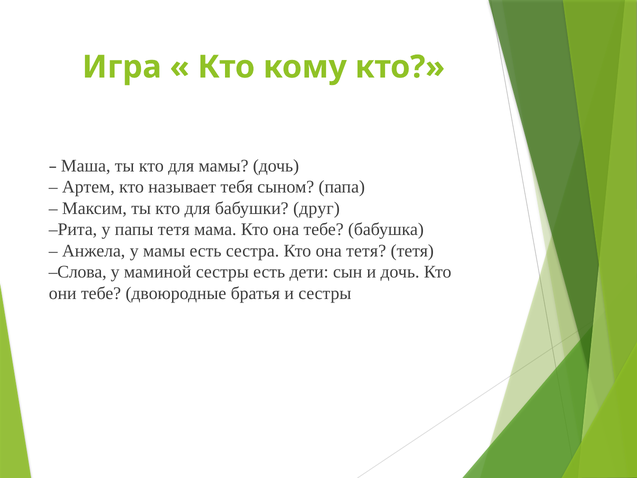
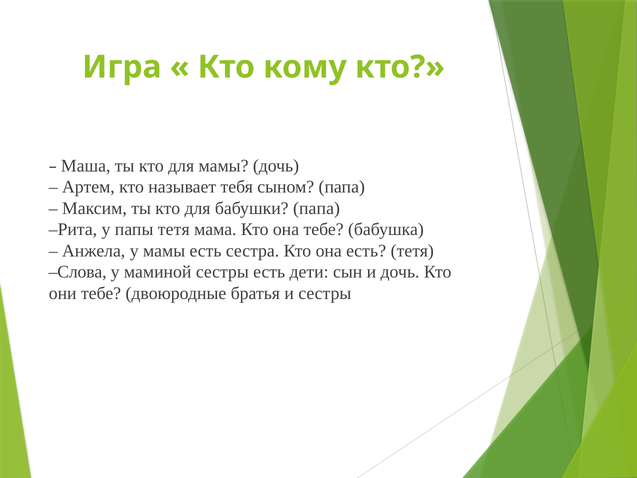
бабушки друг: друг -> папа
она тетя: тетя -> есть
